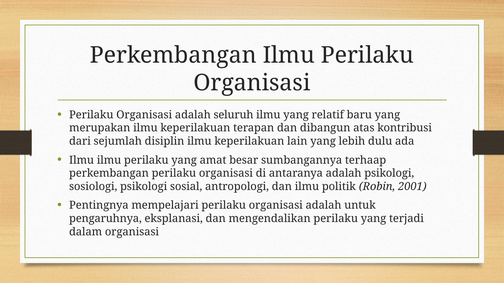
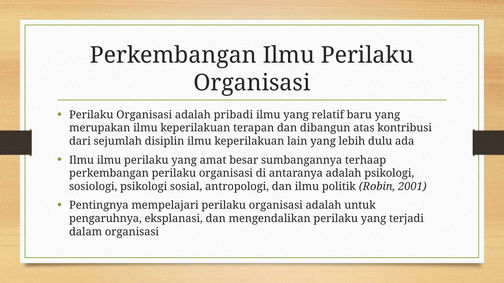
seluruh: seluruh -> pribadi
